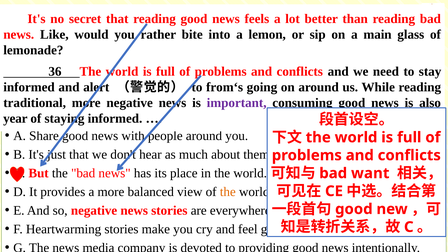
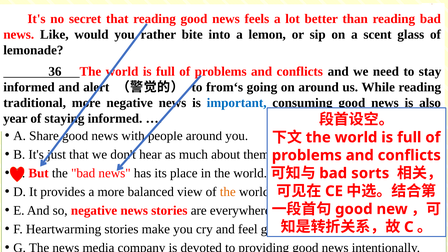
main: main -> scent
important colour: purple -> blue
want: want -> sorts
